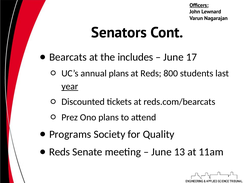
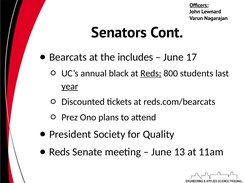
annual plans: plans -> black
Reds at (151, 73) underline: none -> present
Programs: Programs -> President
